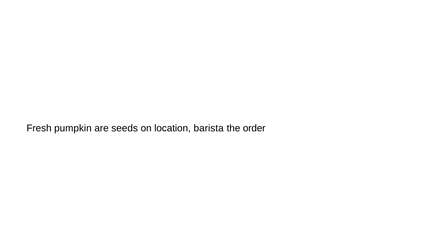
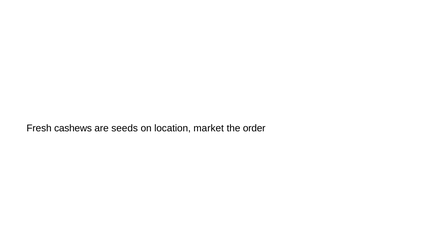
pumpkin: pumpkin -> cashews
barista: barista -> market
